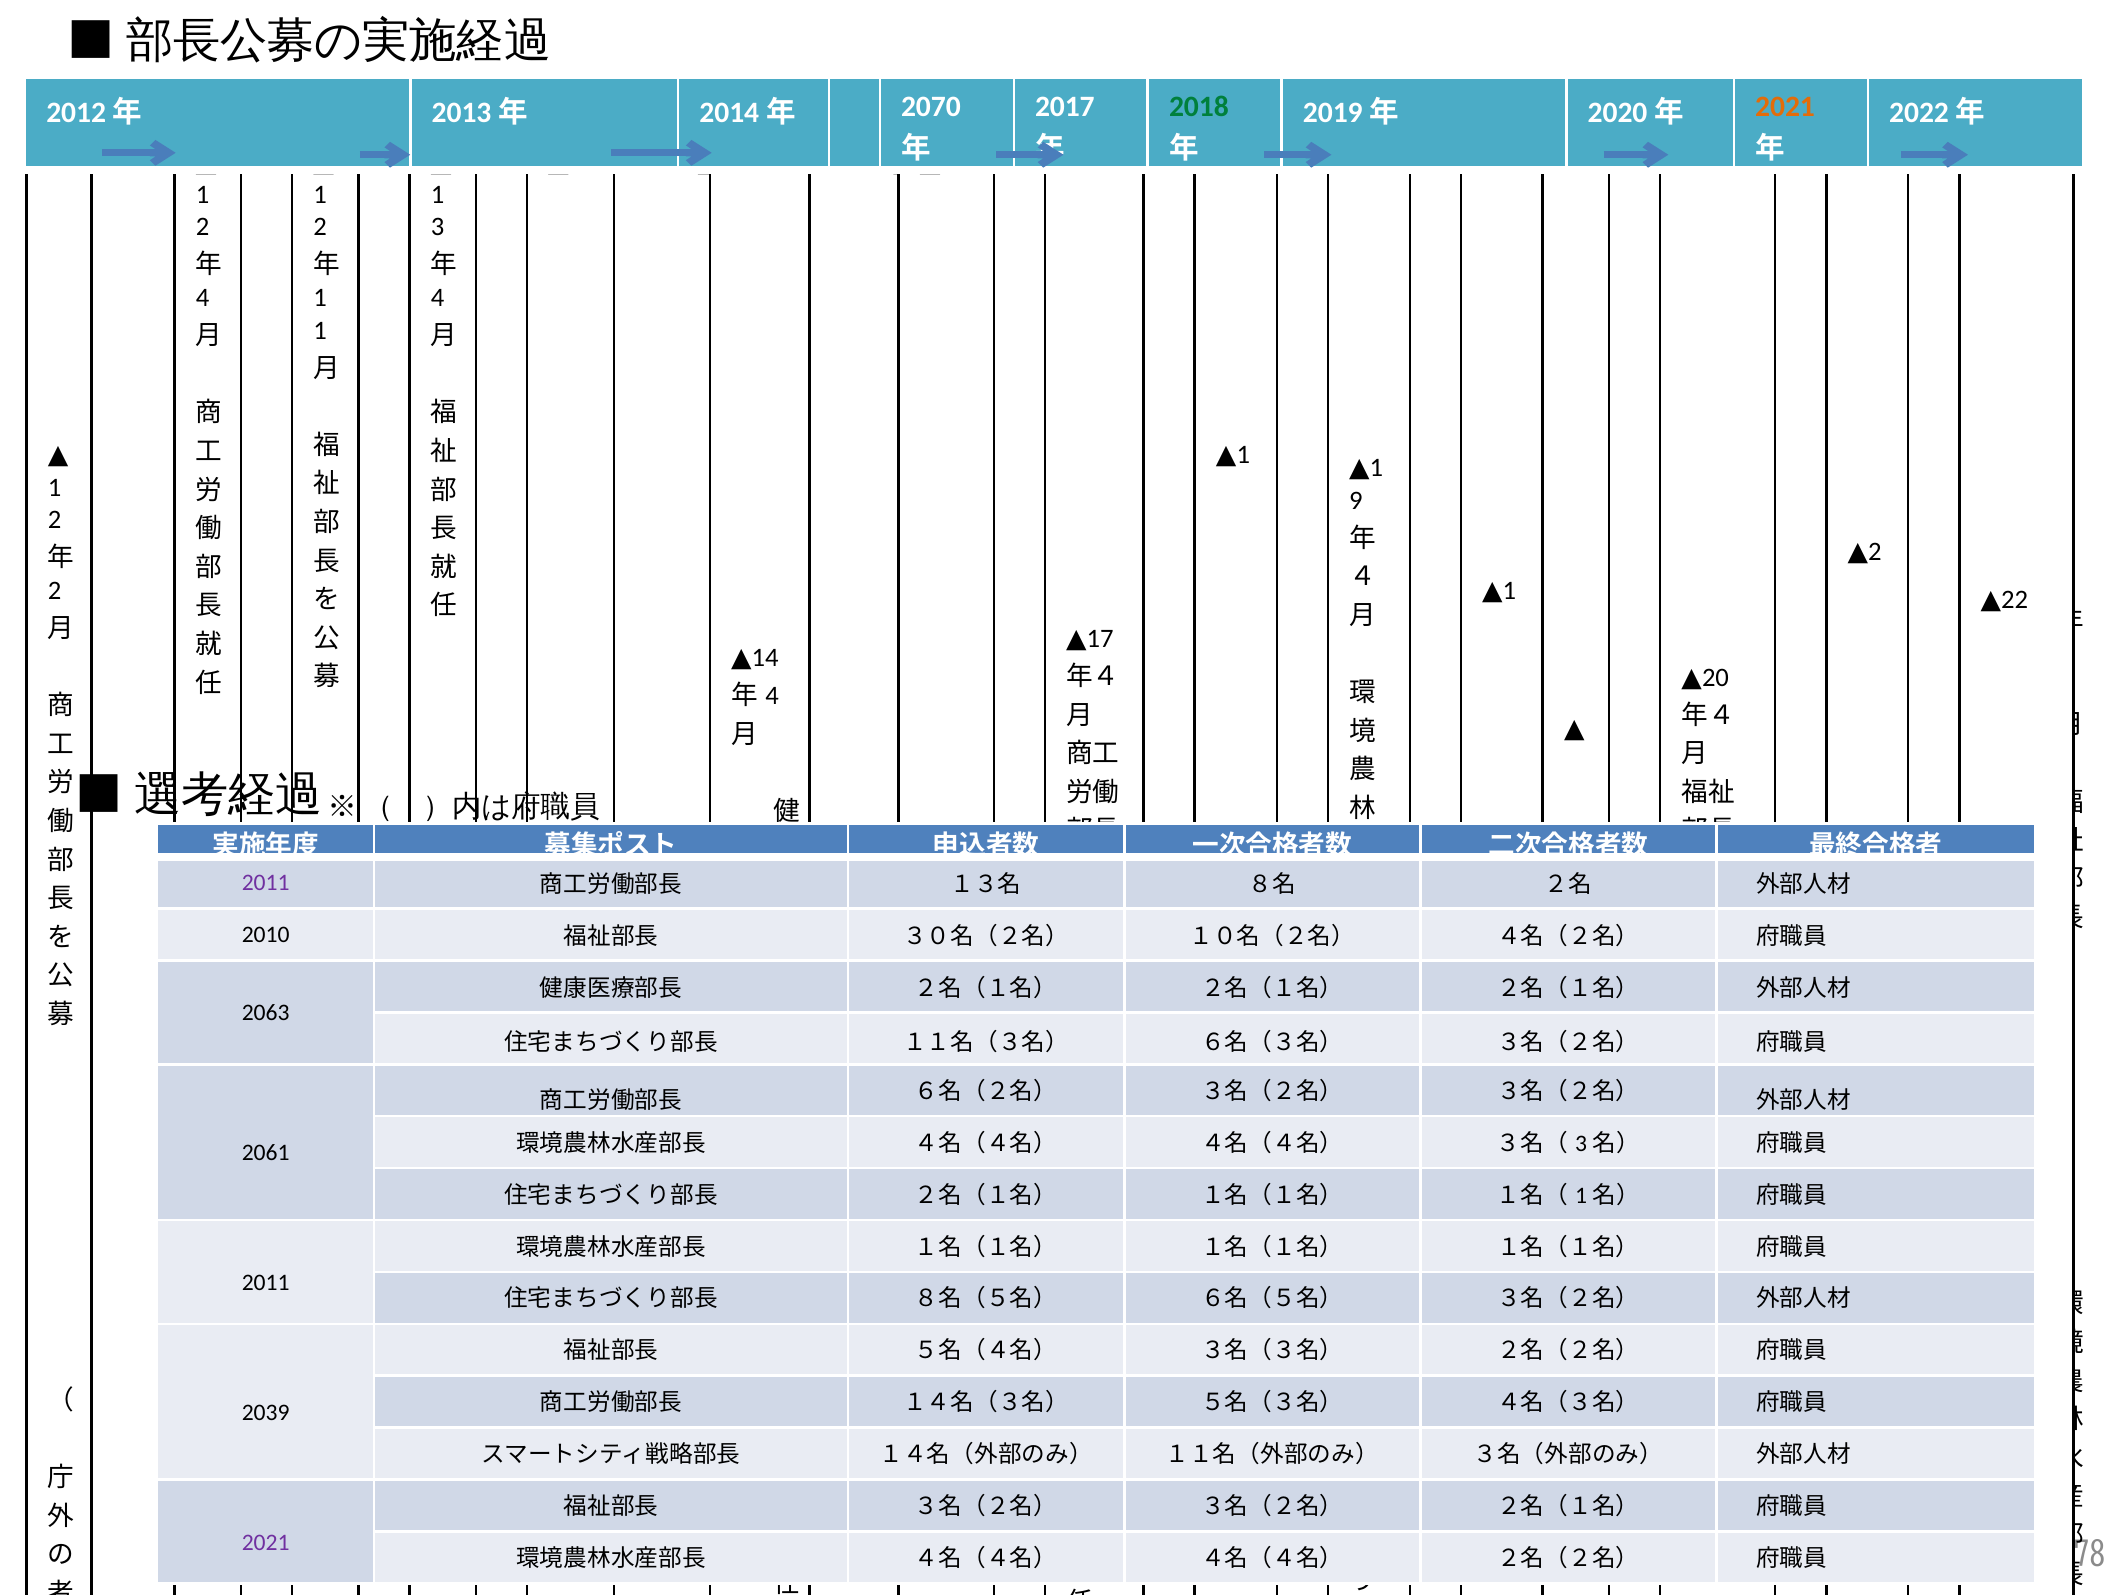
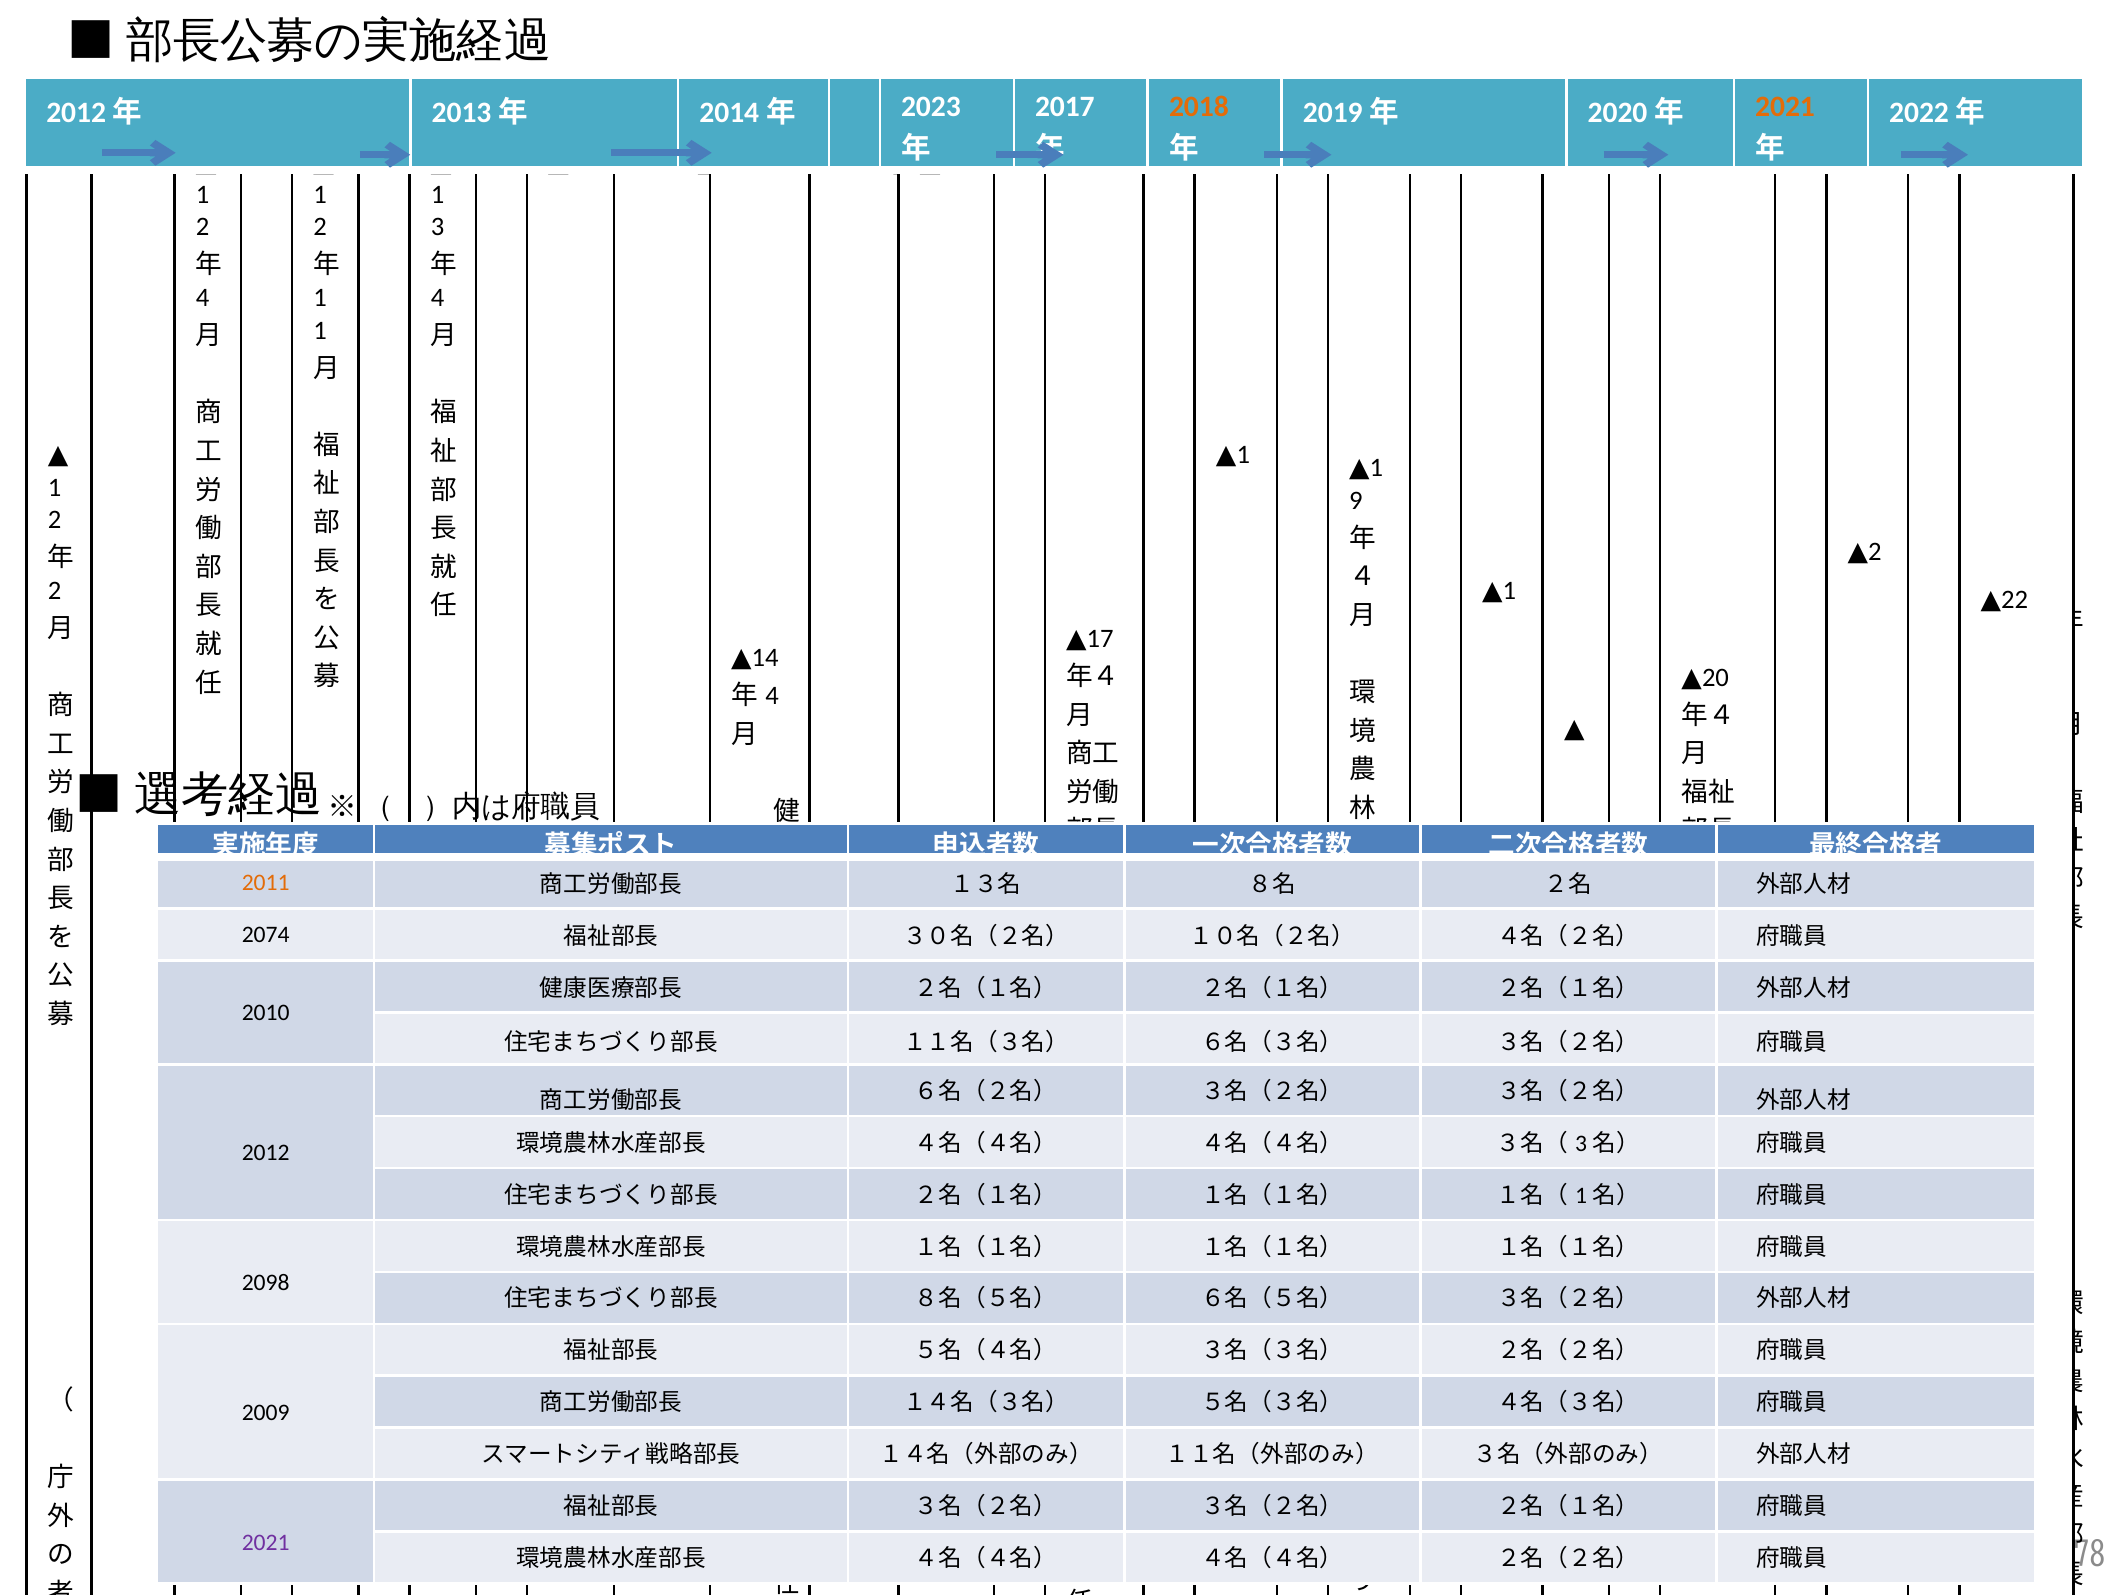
2018 colour: green -> orange
2070: 2070 -> 2023
2011 at (266, 883) colour: purple -> orange
2010: 2010 -> 2074
2063: 2063 -> 2010
2061: 2061 -> 2012
2011 at (266, 1283): 2011 -> 2098
2039: 2039 -> 2009
